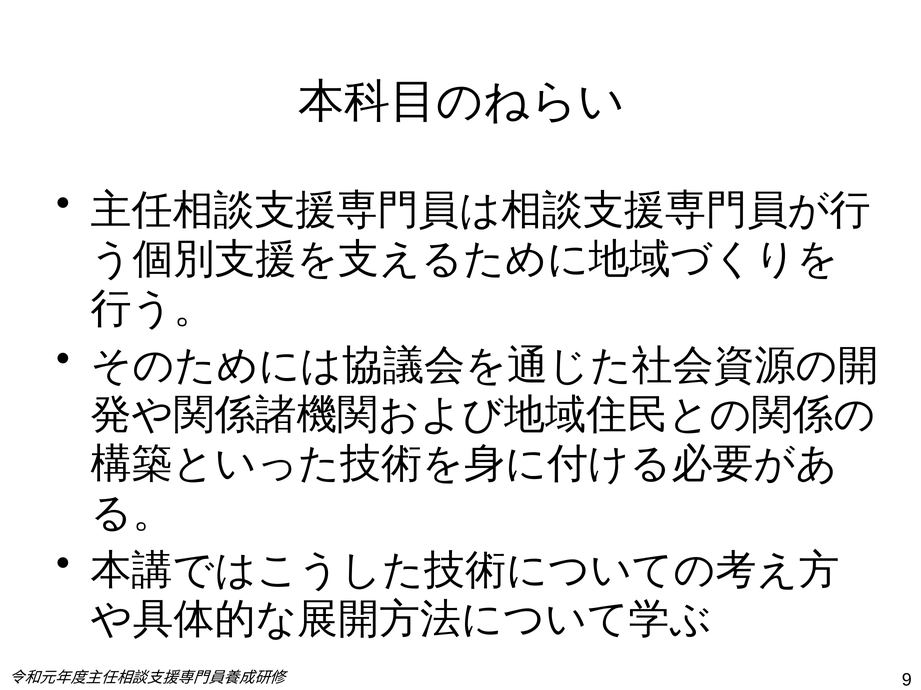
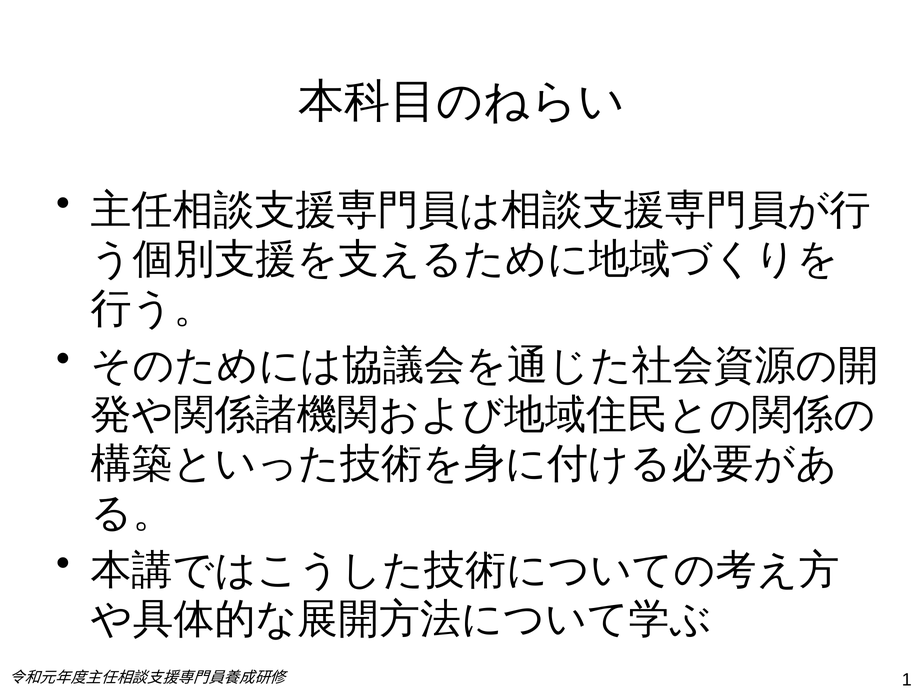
9: 9 -> 1
